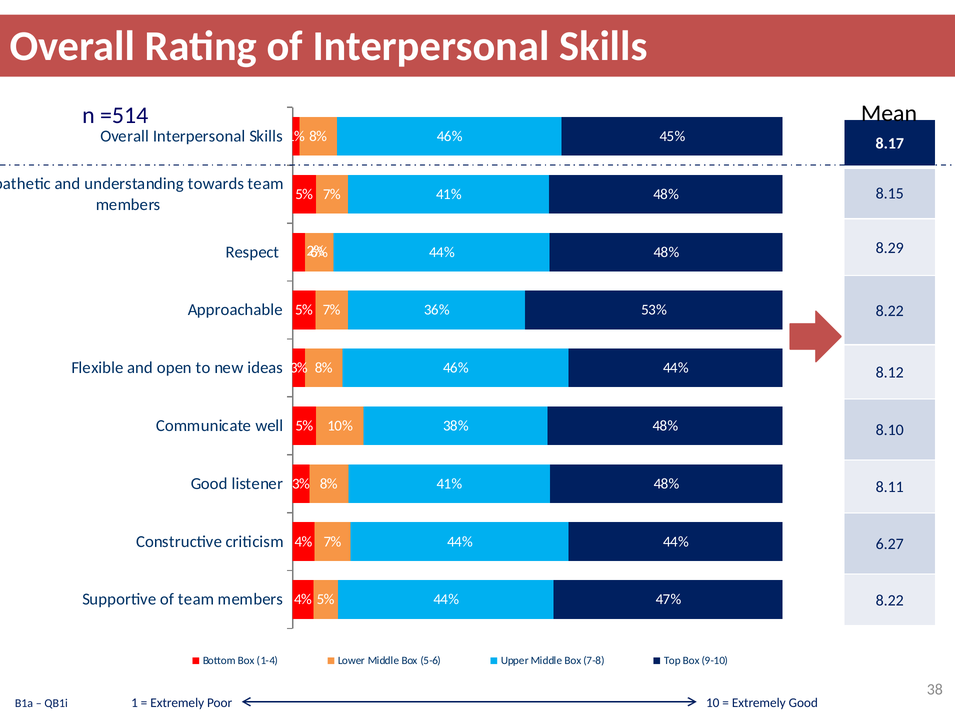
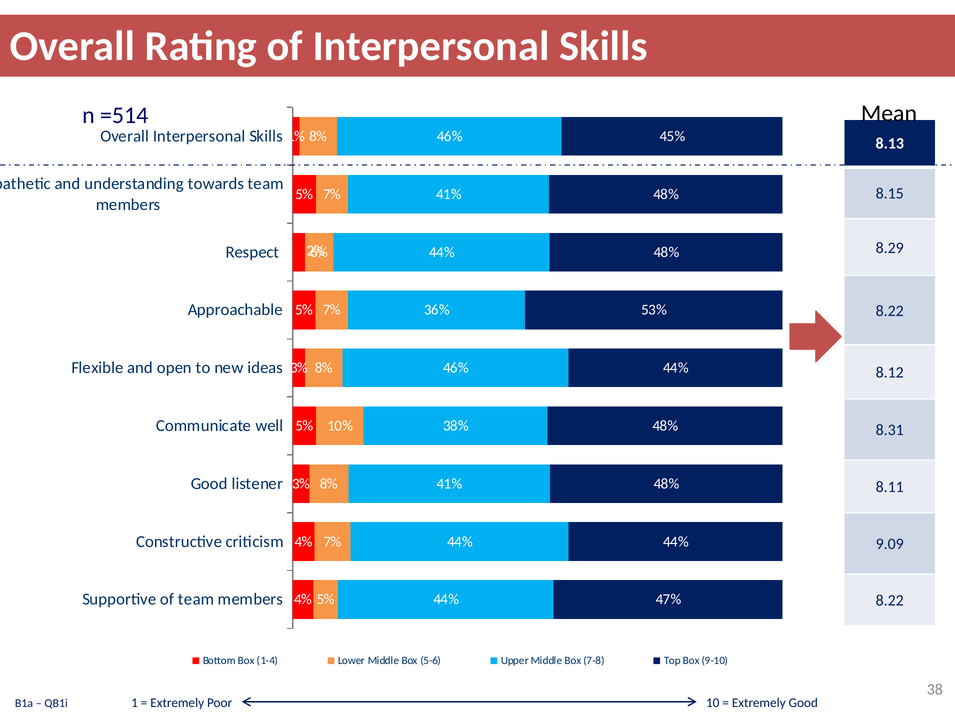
8.17: 8.17 -> 8.13
8.10: 8.10 -> 8.31
6.27: 6.27 -> 9.09
